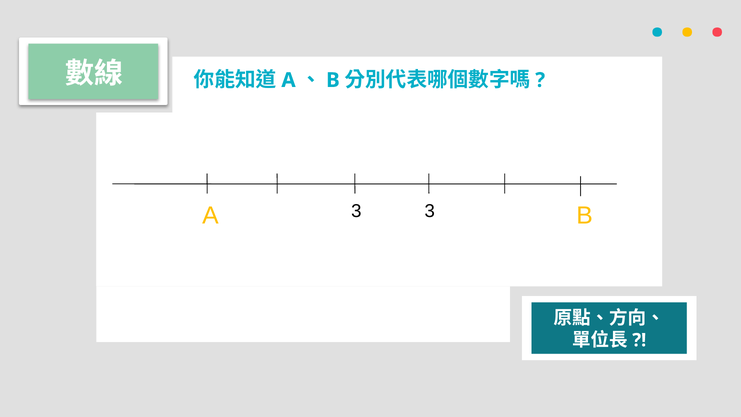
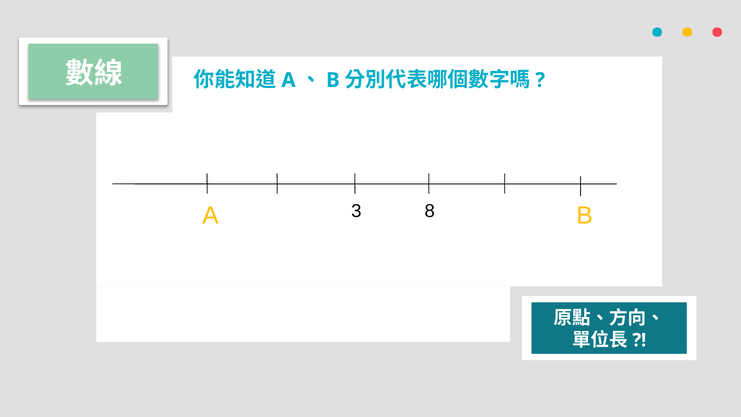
3 3: 3 -> 8
